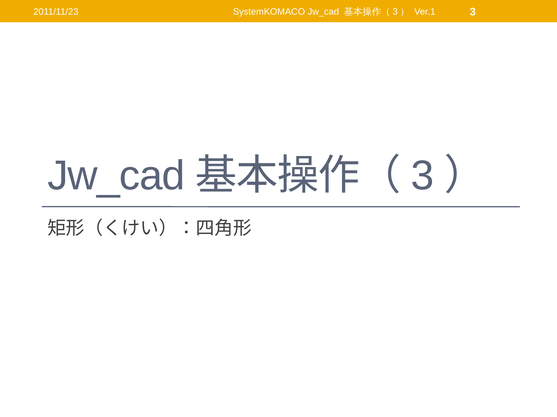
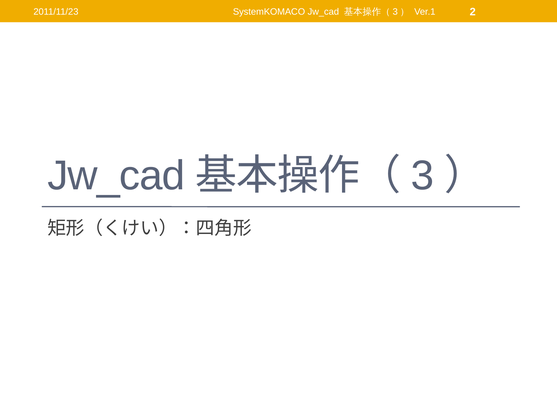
Ver.1 3: 3 -> 2
